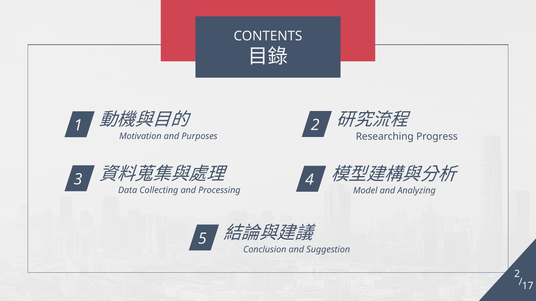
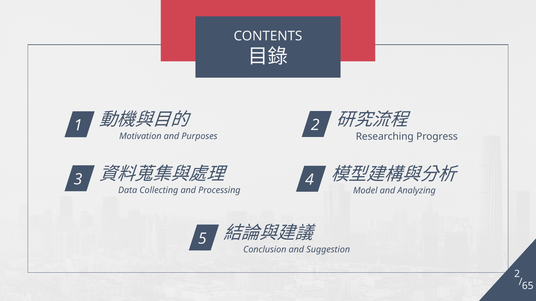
17: 17 -> 65
